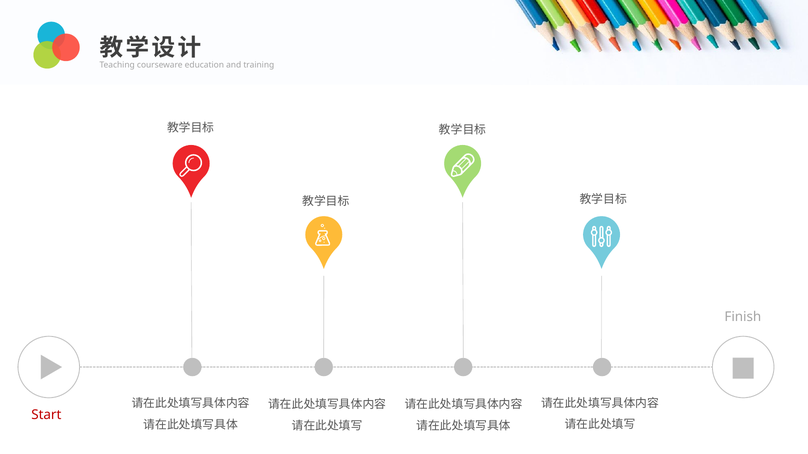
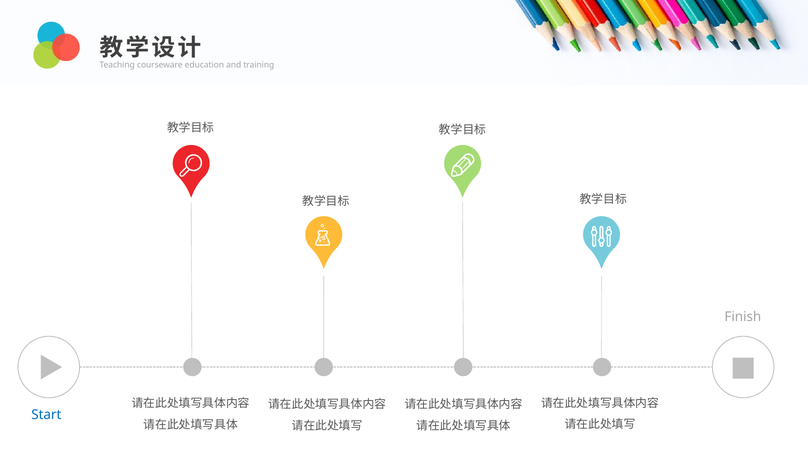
Start colour: red -> blue
